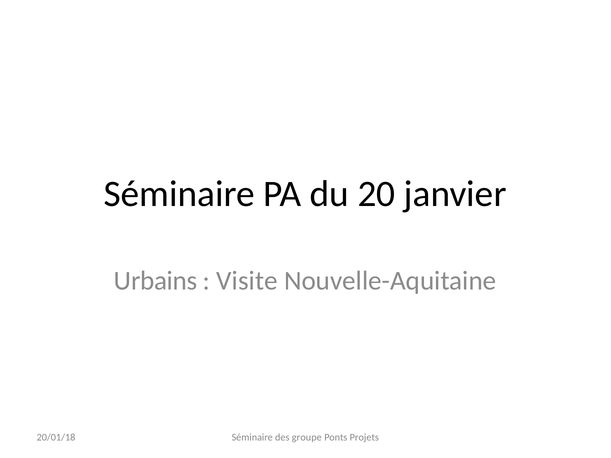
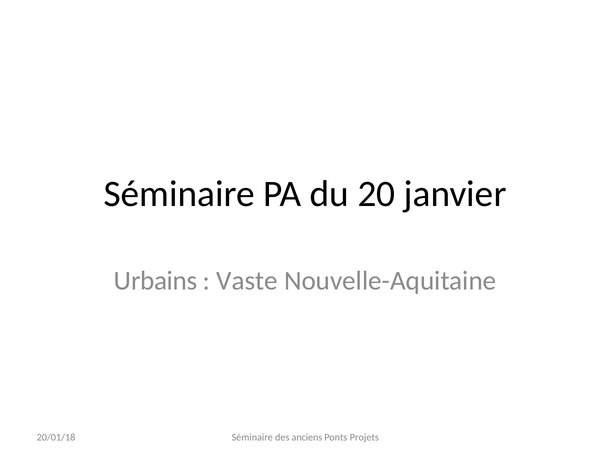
Visite: Visite -> Vaste
groupe: groupe -> anciens
